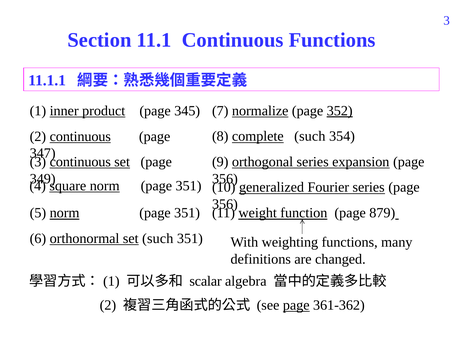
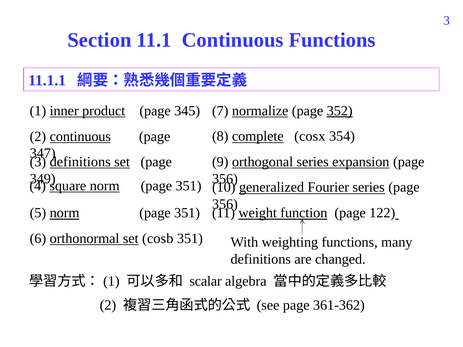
complete such: such -> cosx
continuous at (80, 162): continuous -> definitions
879: 879 -> 122
set such: such -> cosb
page at (296, 305) underline: present -> none
